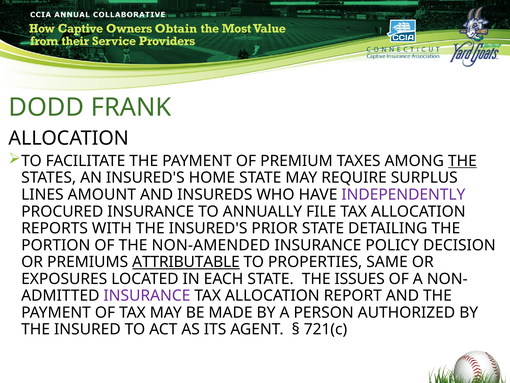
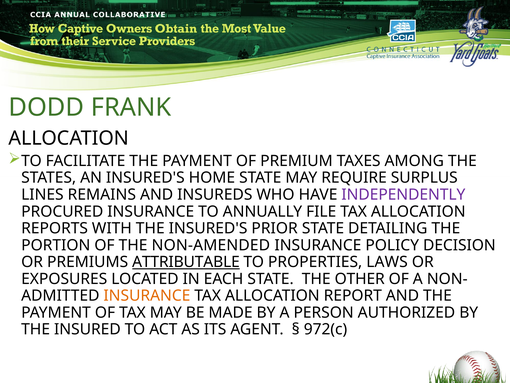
THE at (462, 161) underline: present -> none
AMOUNT: AMOUNT -> REMAINS
SAME: SAME -> LAWS
ISSUES: ISSUES -> OTHER
INSURANCE at (147, 295) colour: purple -> orange
721(c: 721(c -> 972(c
